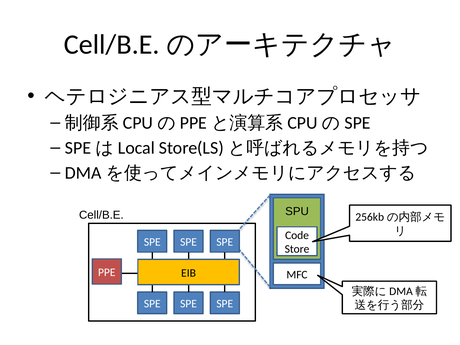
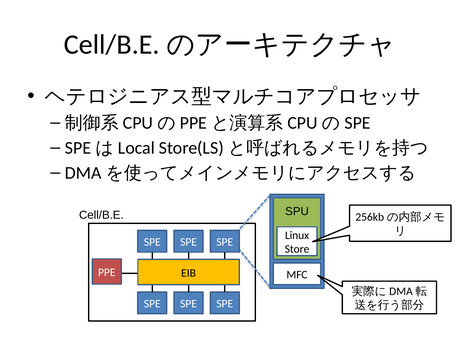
Code: Code -> Linux
